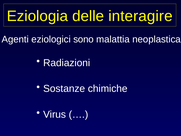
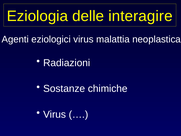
eziologici sono: sono -> virus
